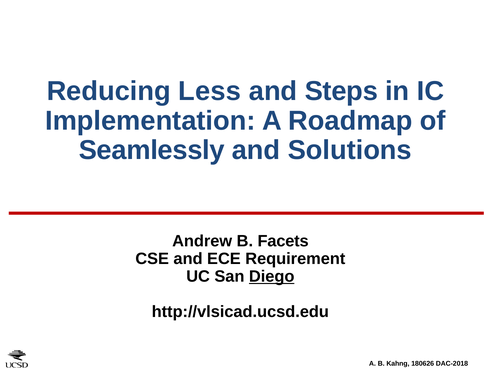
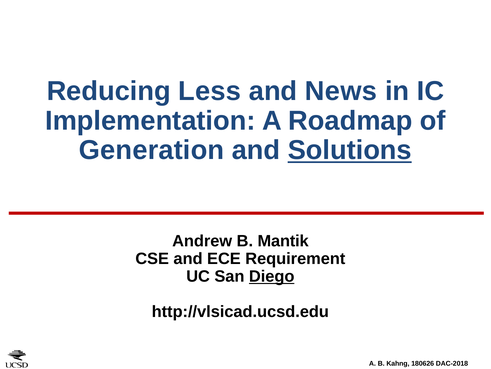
Steps: Steps -> News
Seamlessly: Seamlessly -> Generation
Solutions underline: none -> present
Facets: Facets -> Mantik
